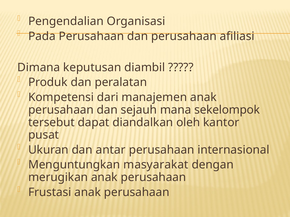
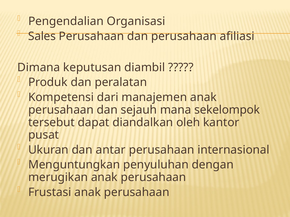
Pada: Pada -> Sales
masyarakat: masyarakat -> penyuluhan
